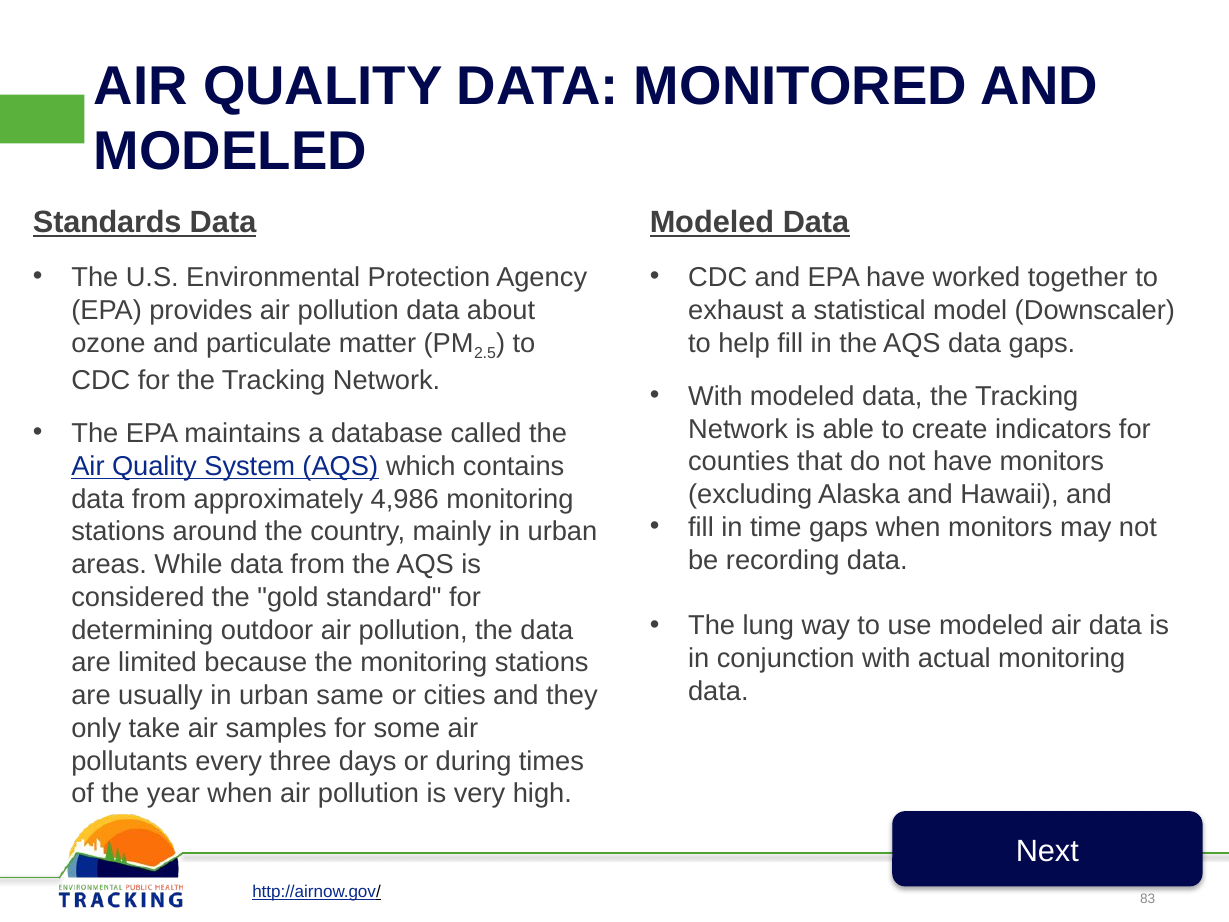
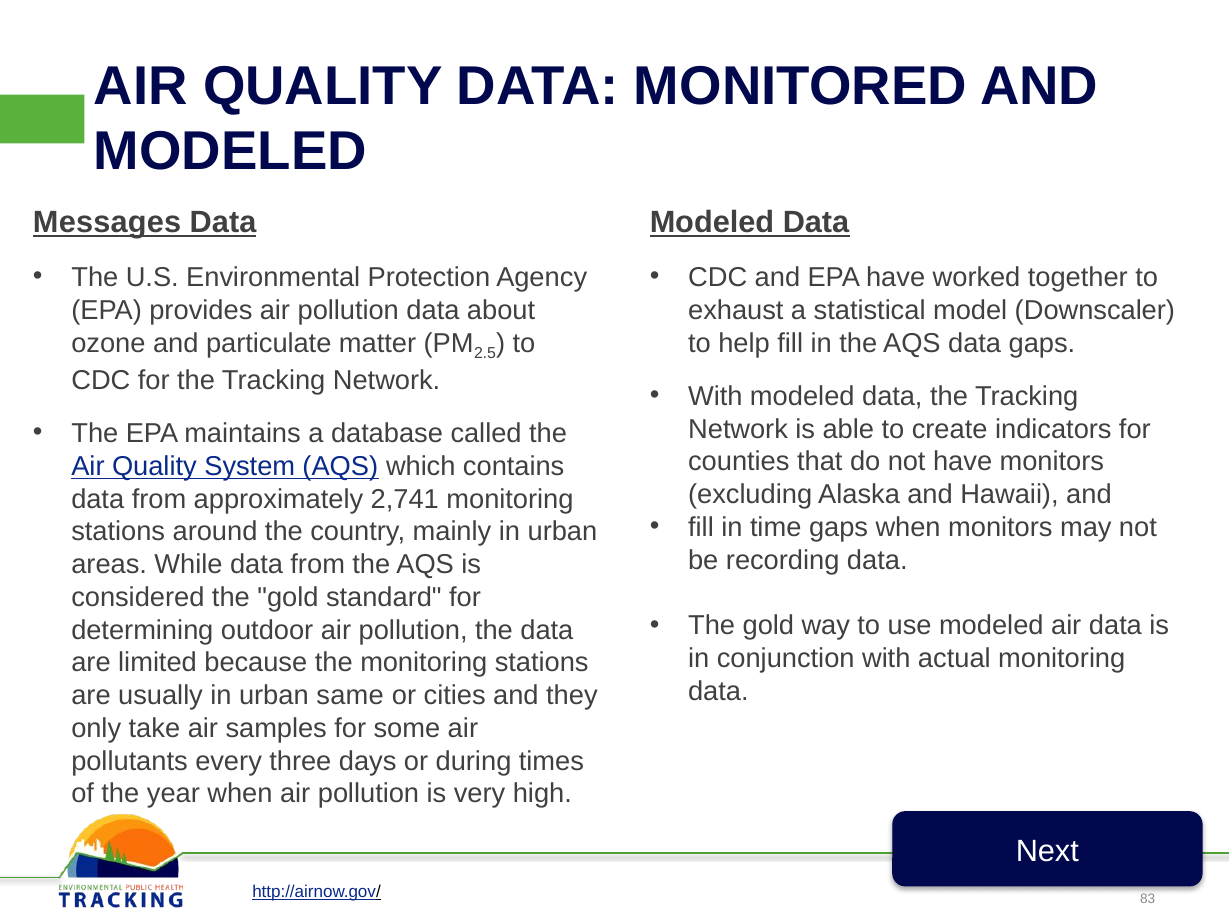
Standards: Standards -> Messages
4,986: 4,986 -> 2,741
lung at (768, 625): lung -> gold
